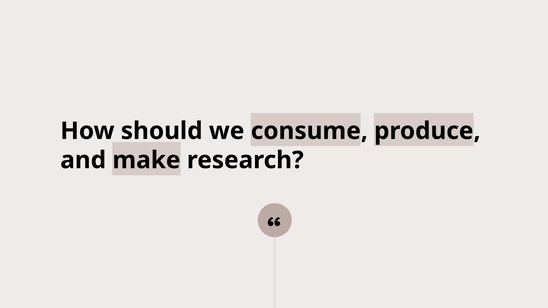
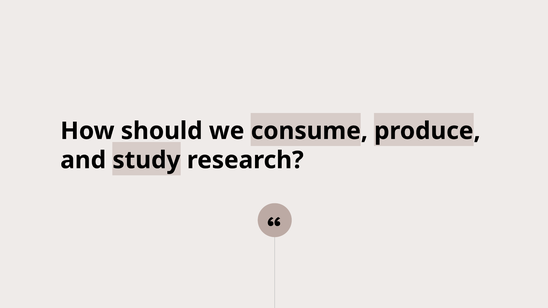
make: make -> study
